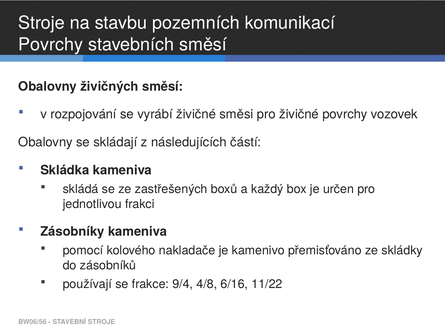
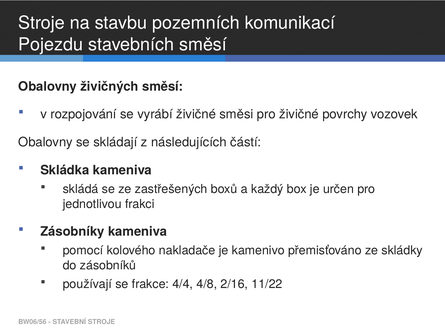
Povrchy at (51, 45): Povrchy -> Pojezdu
9/4: 9/4 -> 4/4
6/16: 6/16 -> 2/16
